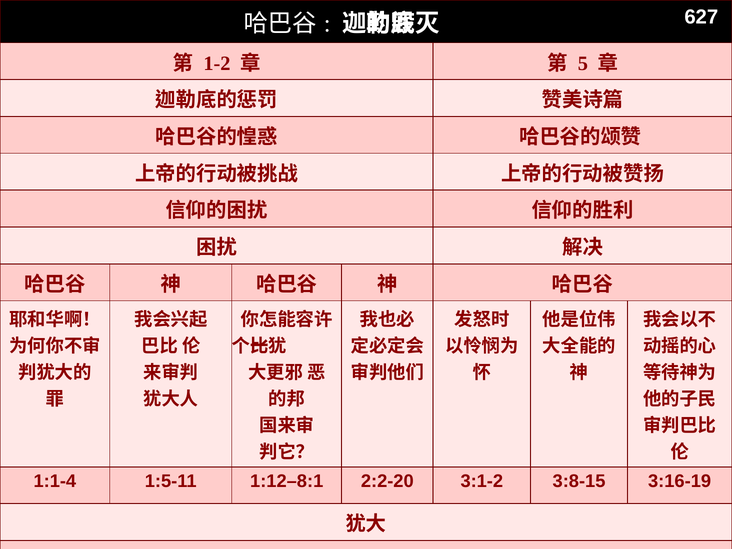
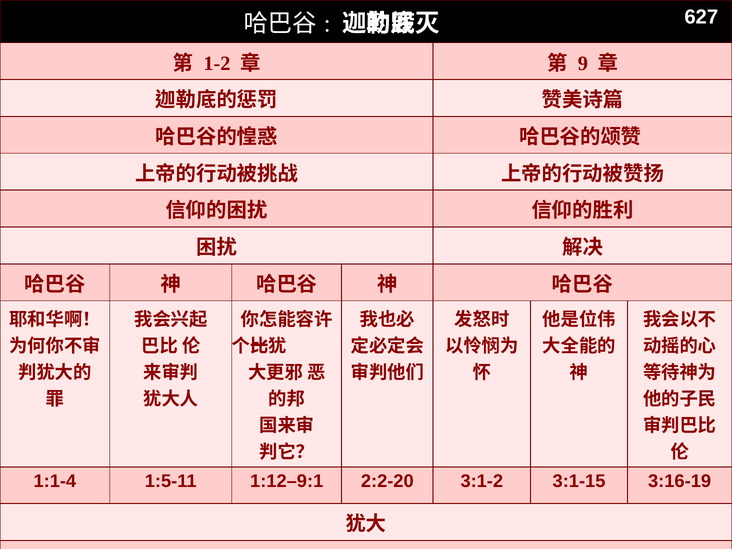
5: 5 -> 9
1:12–8:1: 1:12–8:1 -> 1:12–9:1
3:8-15: 3:8-15 -> 3:1-15
